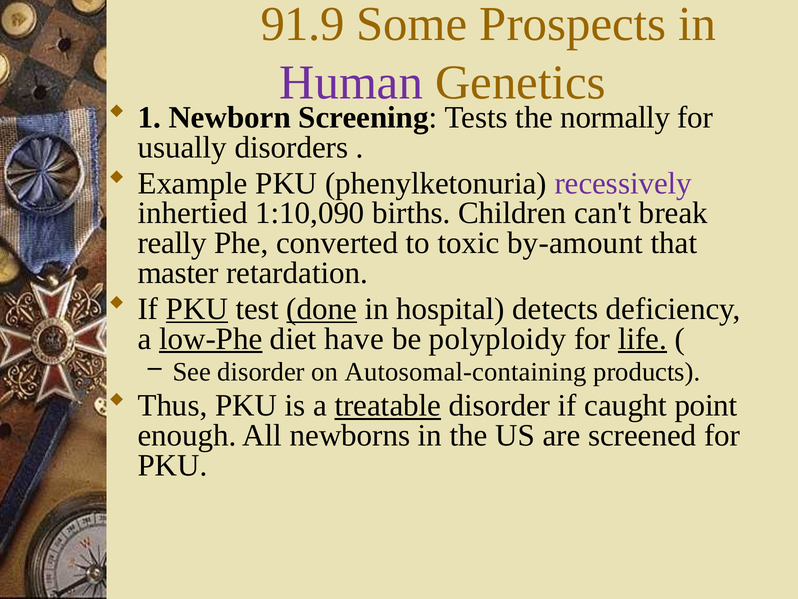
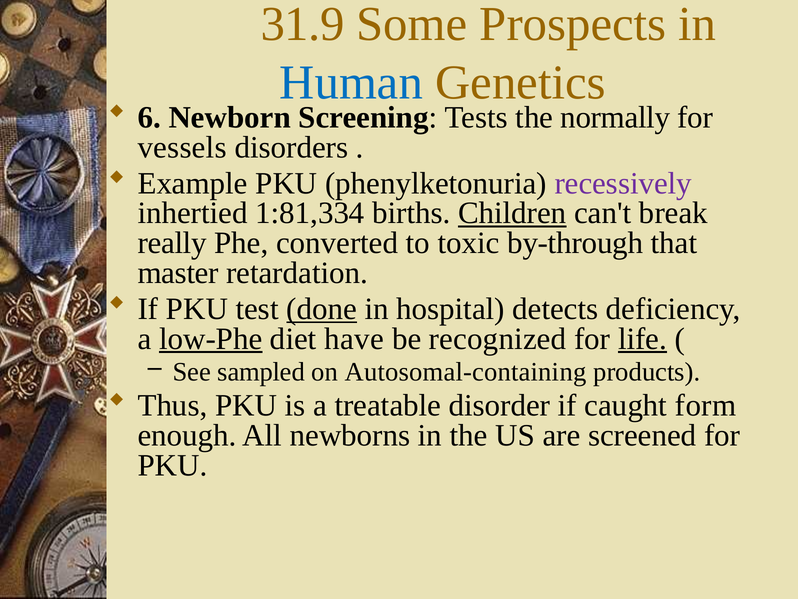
91.9: 91.9 -> 31.9
Human colour: purple -> blue
1: 1 -> 6
usually: usually -> vessels
1:10,090: 1:10,090 -> 1:81,334
Children underline: none -> present
by-amount: by-amount -> by-through
PKU at (197, 309) underline: present -> none
polyploidy: polyploidy -> recognized
See disorder: disorder -> sampled
treatable underline: present -> none
point: point -> form
